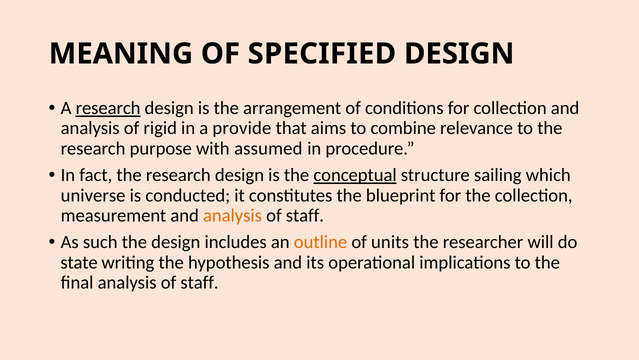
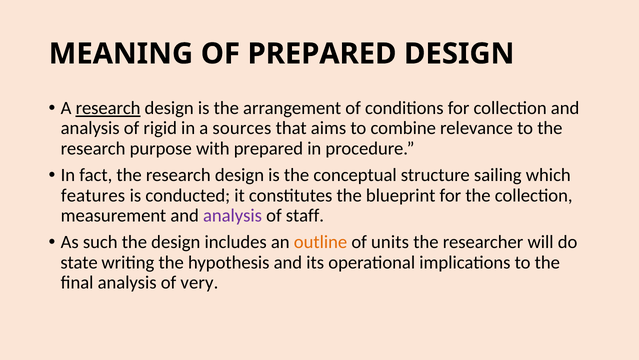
OF SPECIFIED: SPECIFIED -> PREPARED
provide: provide -> sources
with assumed: assumed -> prepared
conceptual underline: present -> none
universe: universe -> features
analysis at (233, 215) colour: orange -> purple
final analysis of staff: staff -> very
